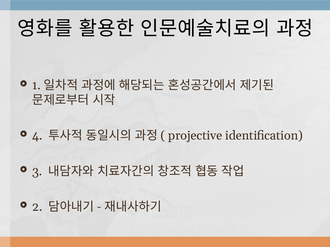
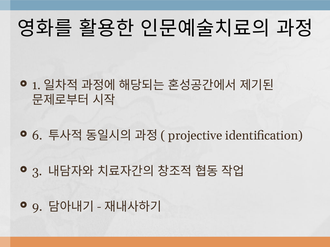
4: 4 -> 6
2: 2 -> 9
